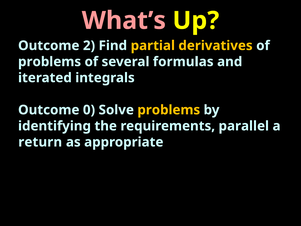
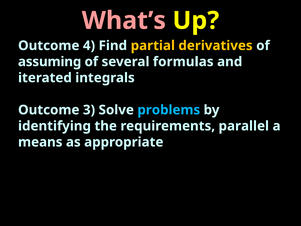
2: 2 -> 4
problems at (50, 62): problems -> assuming
0: 0 -> 3
problems at (169, 110) colour: yellow -> light blue
return: return -> means
